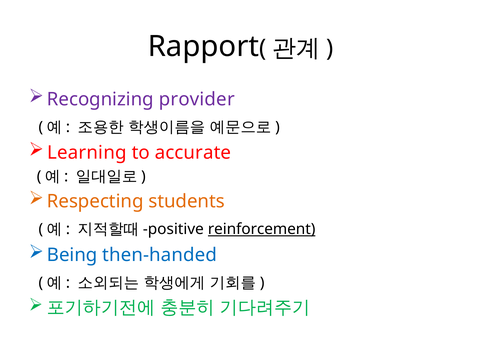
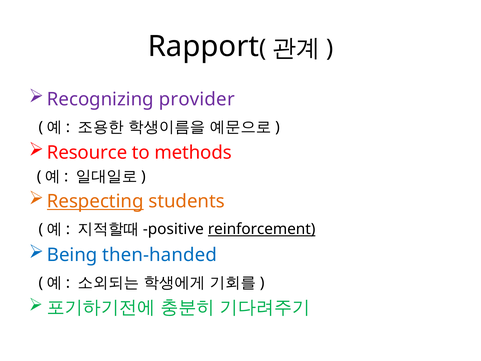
Learning: Learning -> Resource
accurate: accurate -> methods
Respecting underline: none -> present
